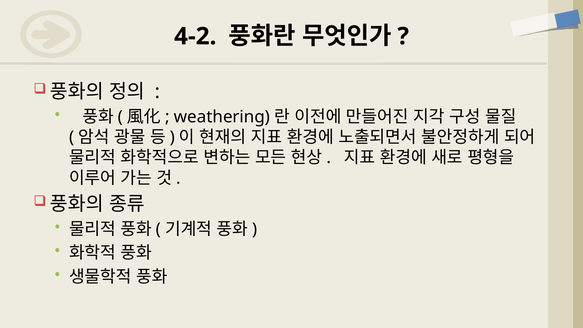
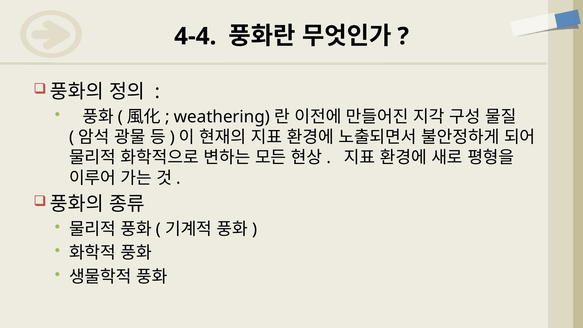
4-2: 4-2 -> 4-4
